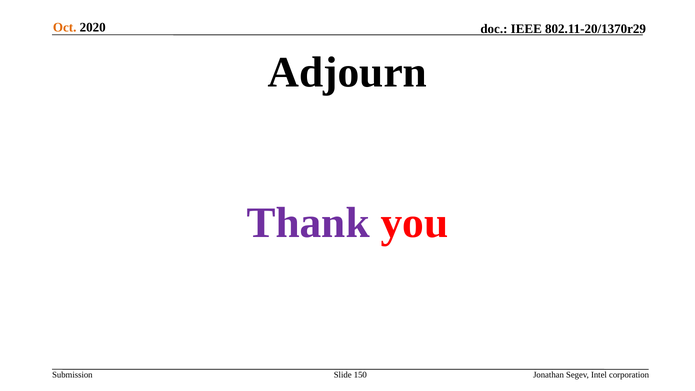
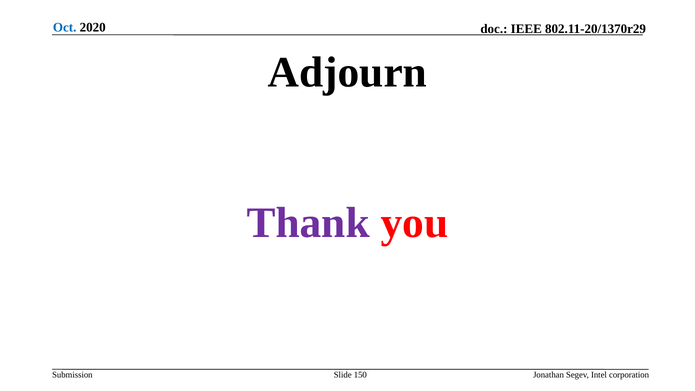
Oct colour: orange -> blue
